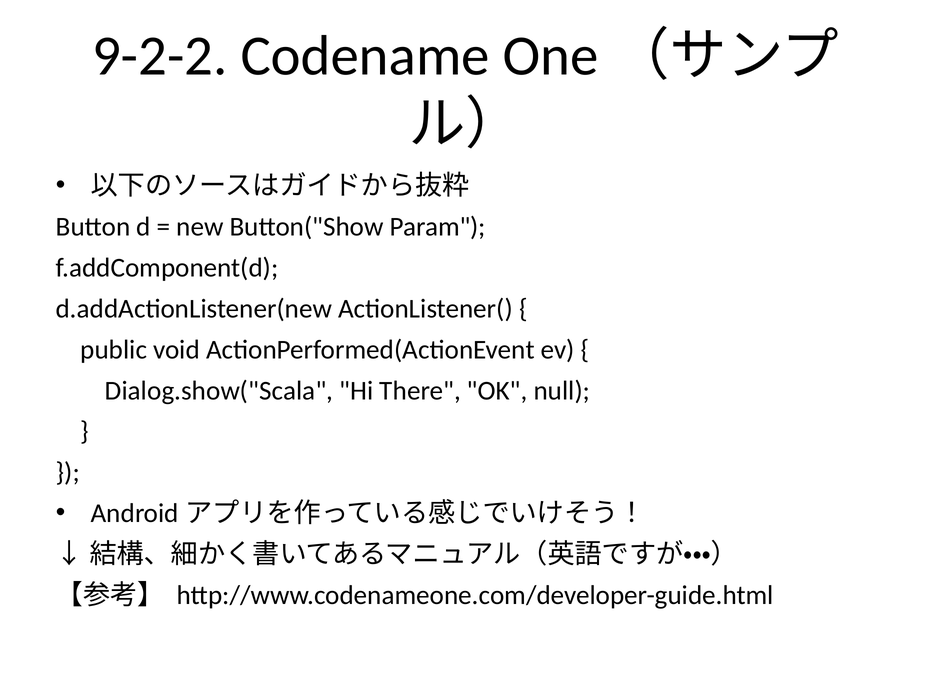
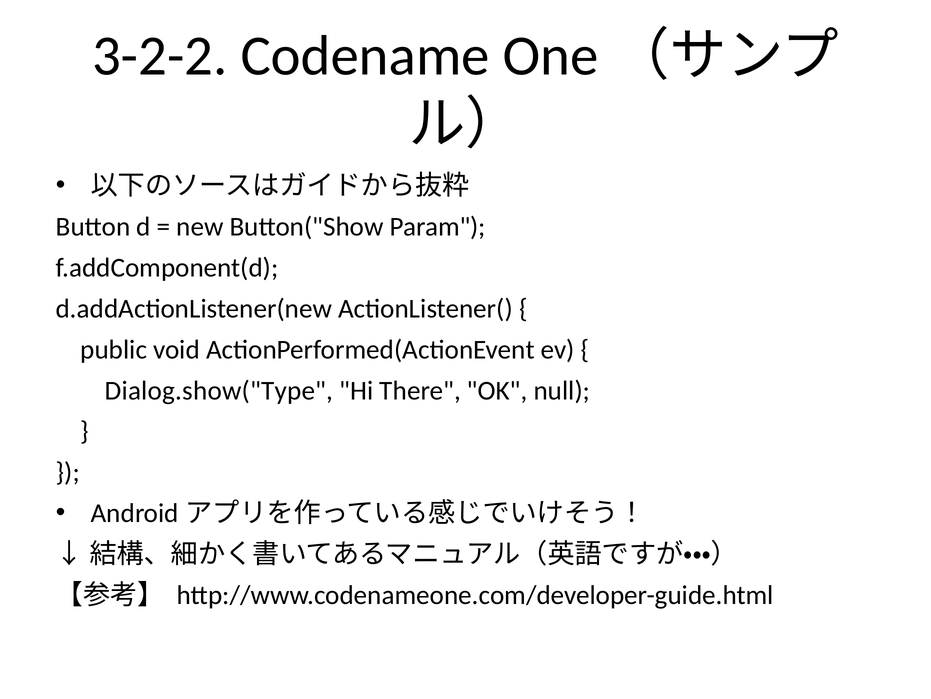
9-2-2: 9-2-2 -> 3-2-2
Dialog.show("Scala: Dialog.show("Scala -> Dialog.show("Type
